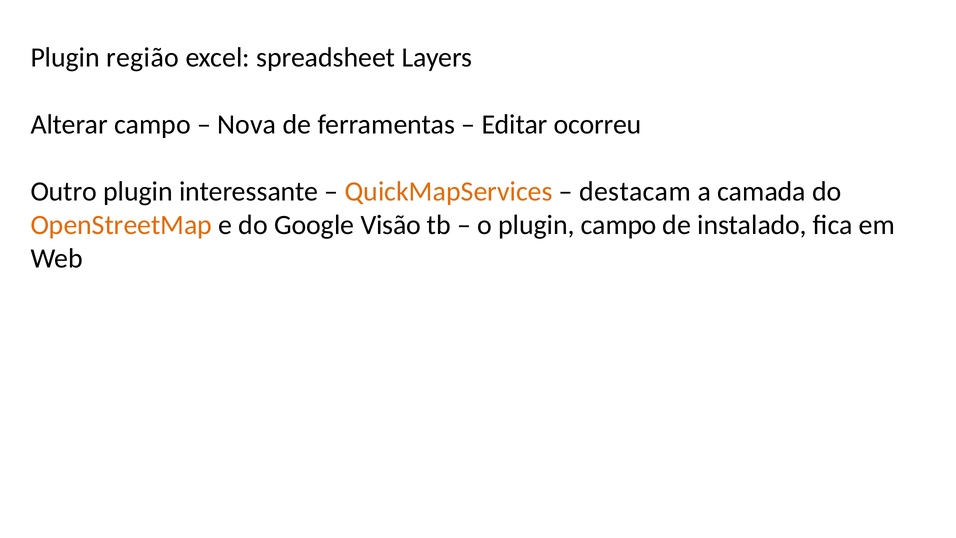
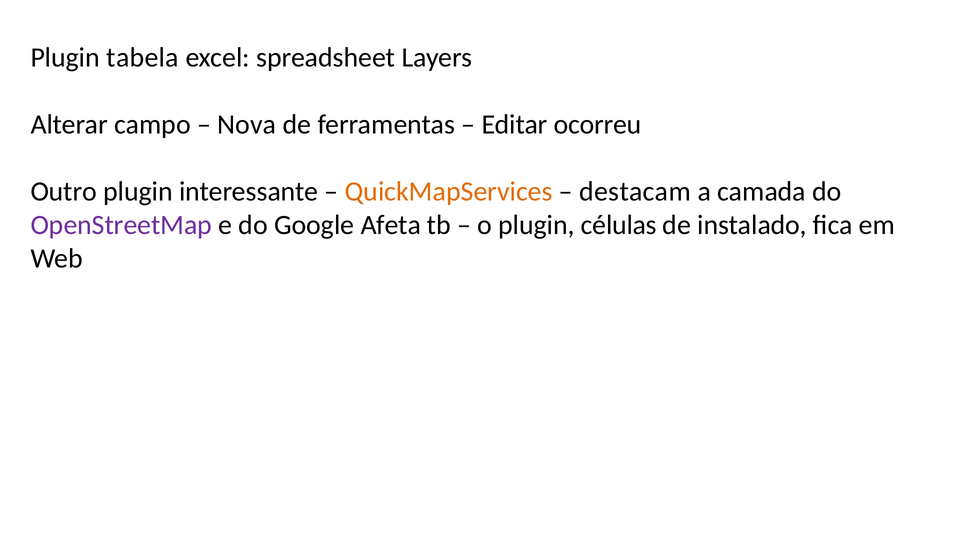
região: região -> tabela
OpenStreetMap colour: orange -> purple
Visão: Visão -> Afeta
plugin campo: campo -> células
